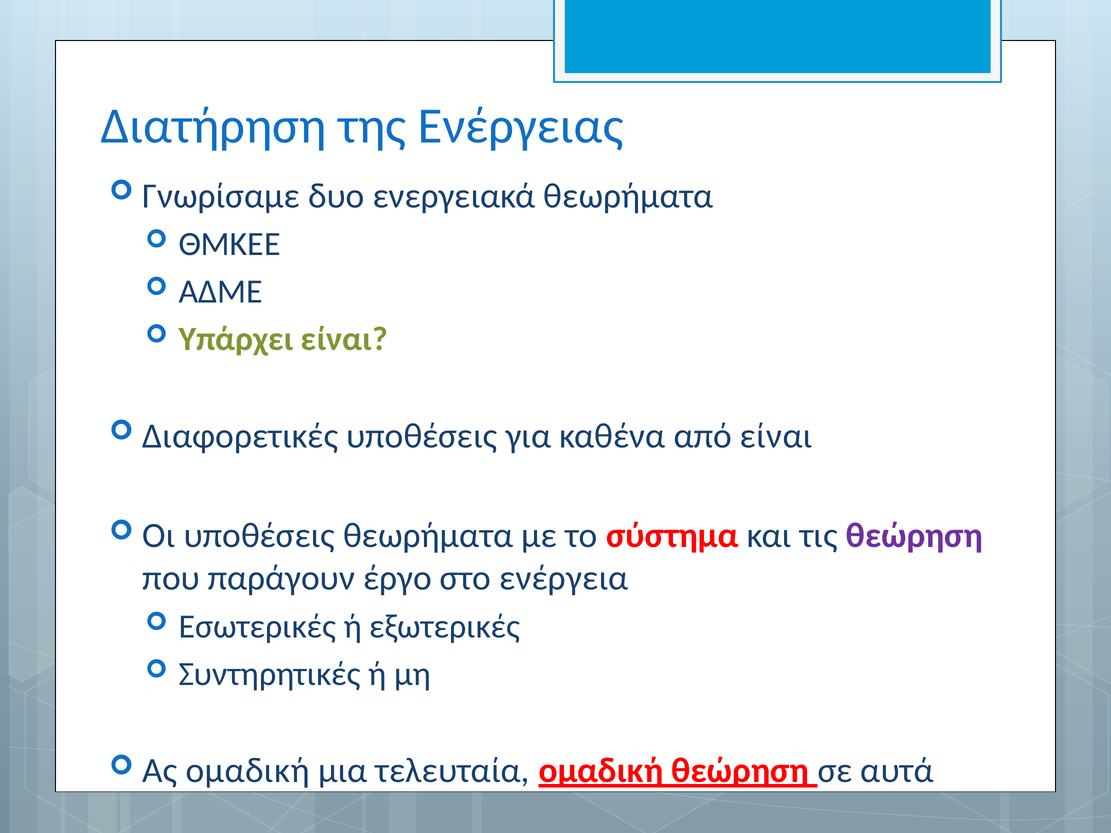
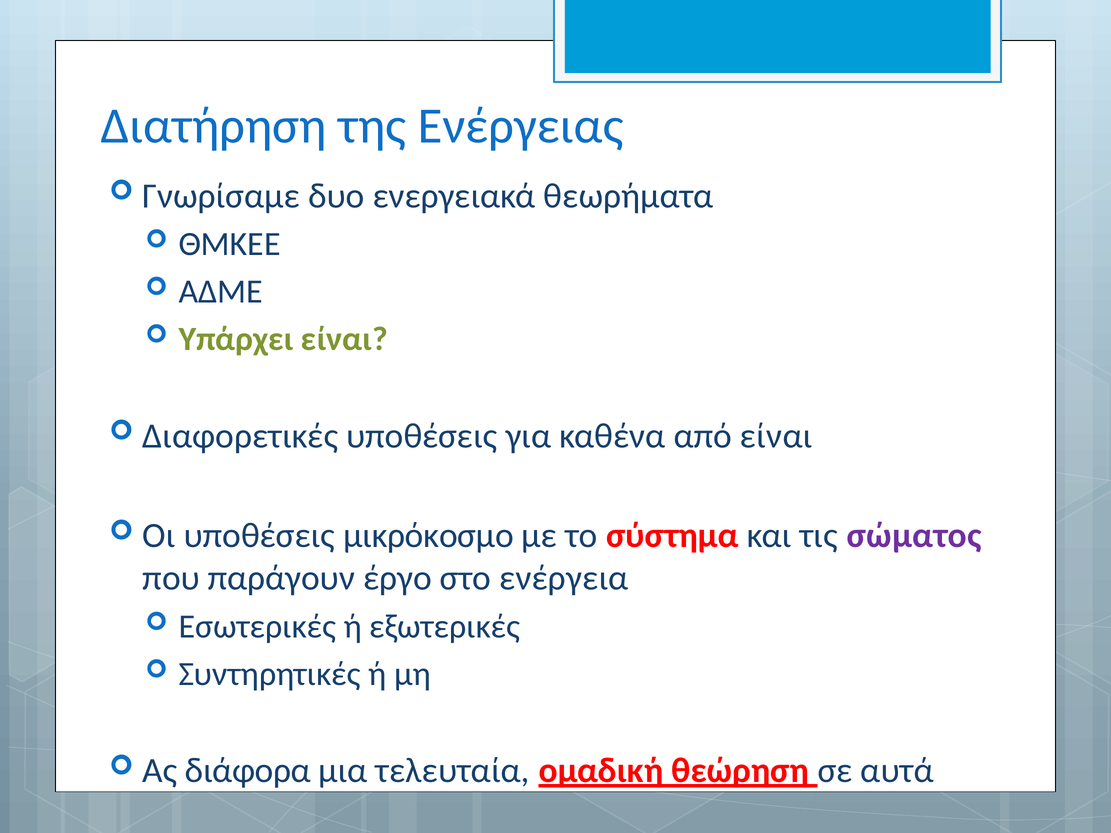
υποθέσεις θεωρήματα: θεωρήματα -> μικρόκοσμο
τις θεώρηση: θεώρηση -> σώματος
Ας ομαδική: ομαδική -> διάφορα
